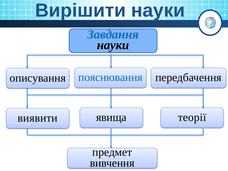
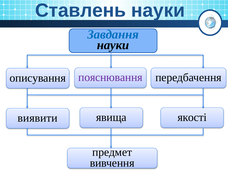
Вирішити: Вирішити -> Ставлень
пояснювання colour: blue -> purple
теорії: теорії -> якості
